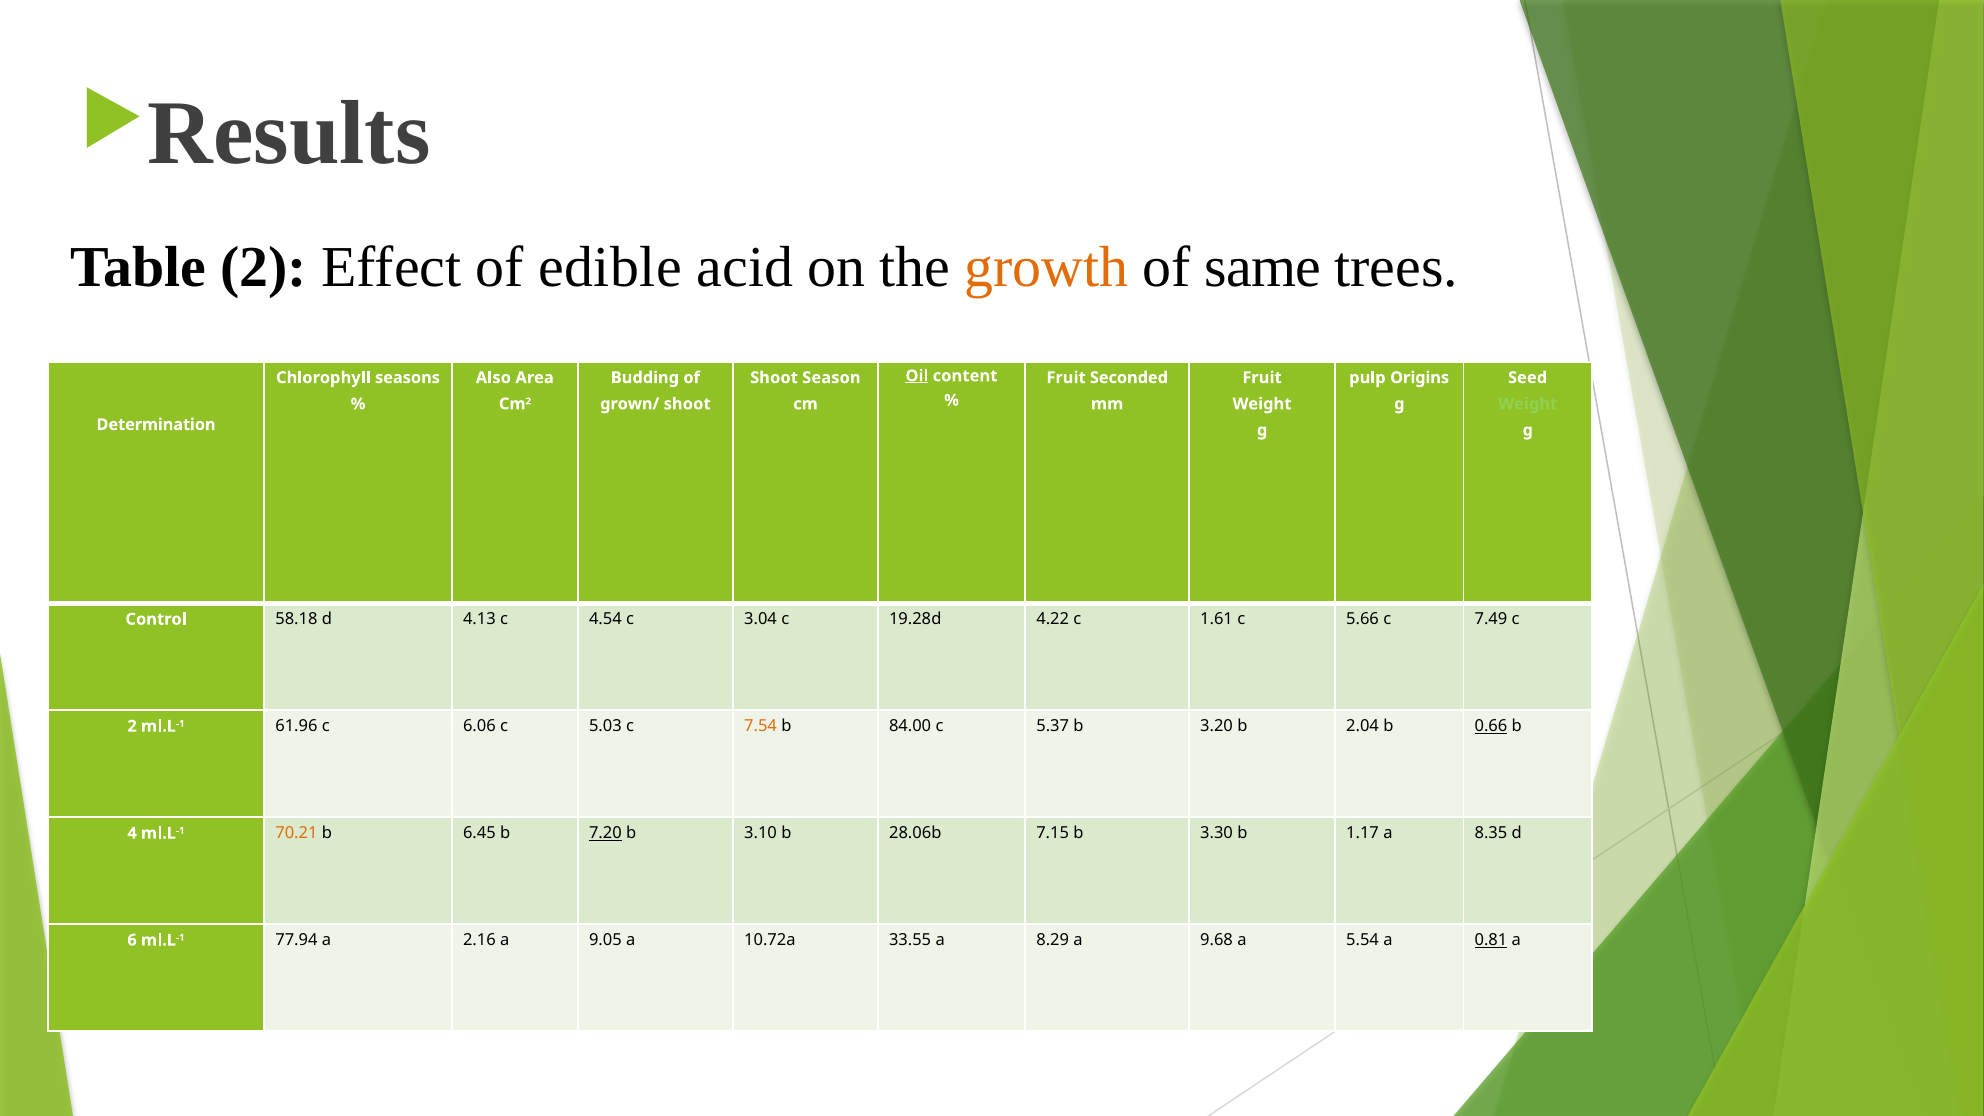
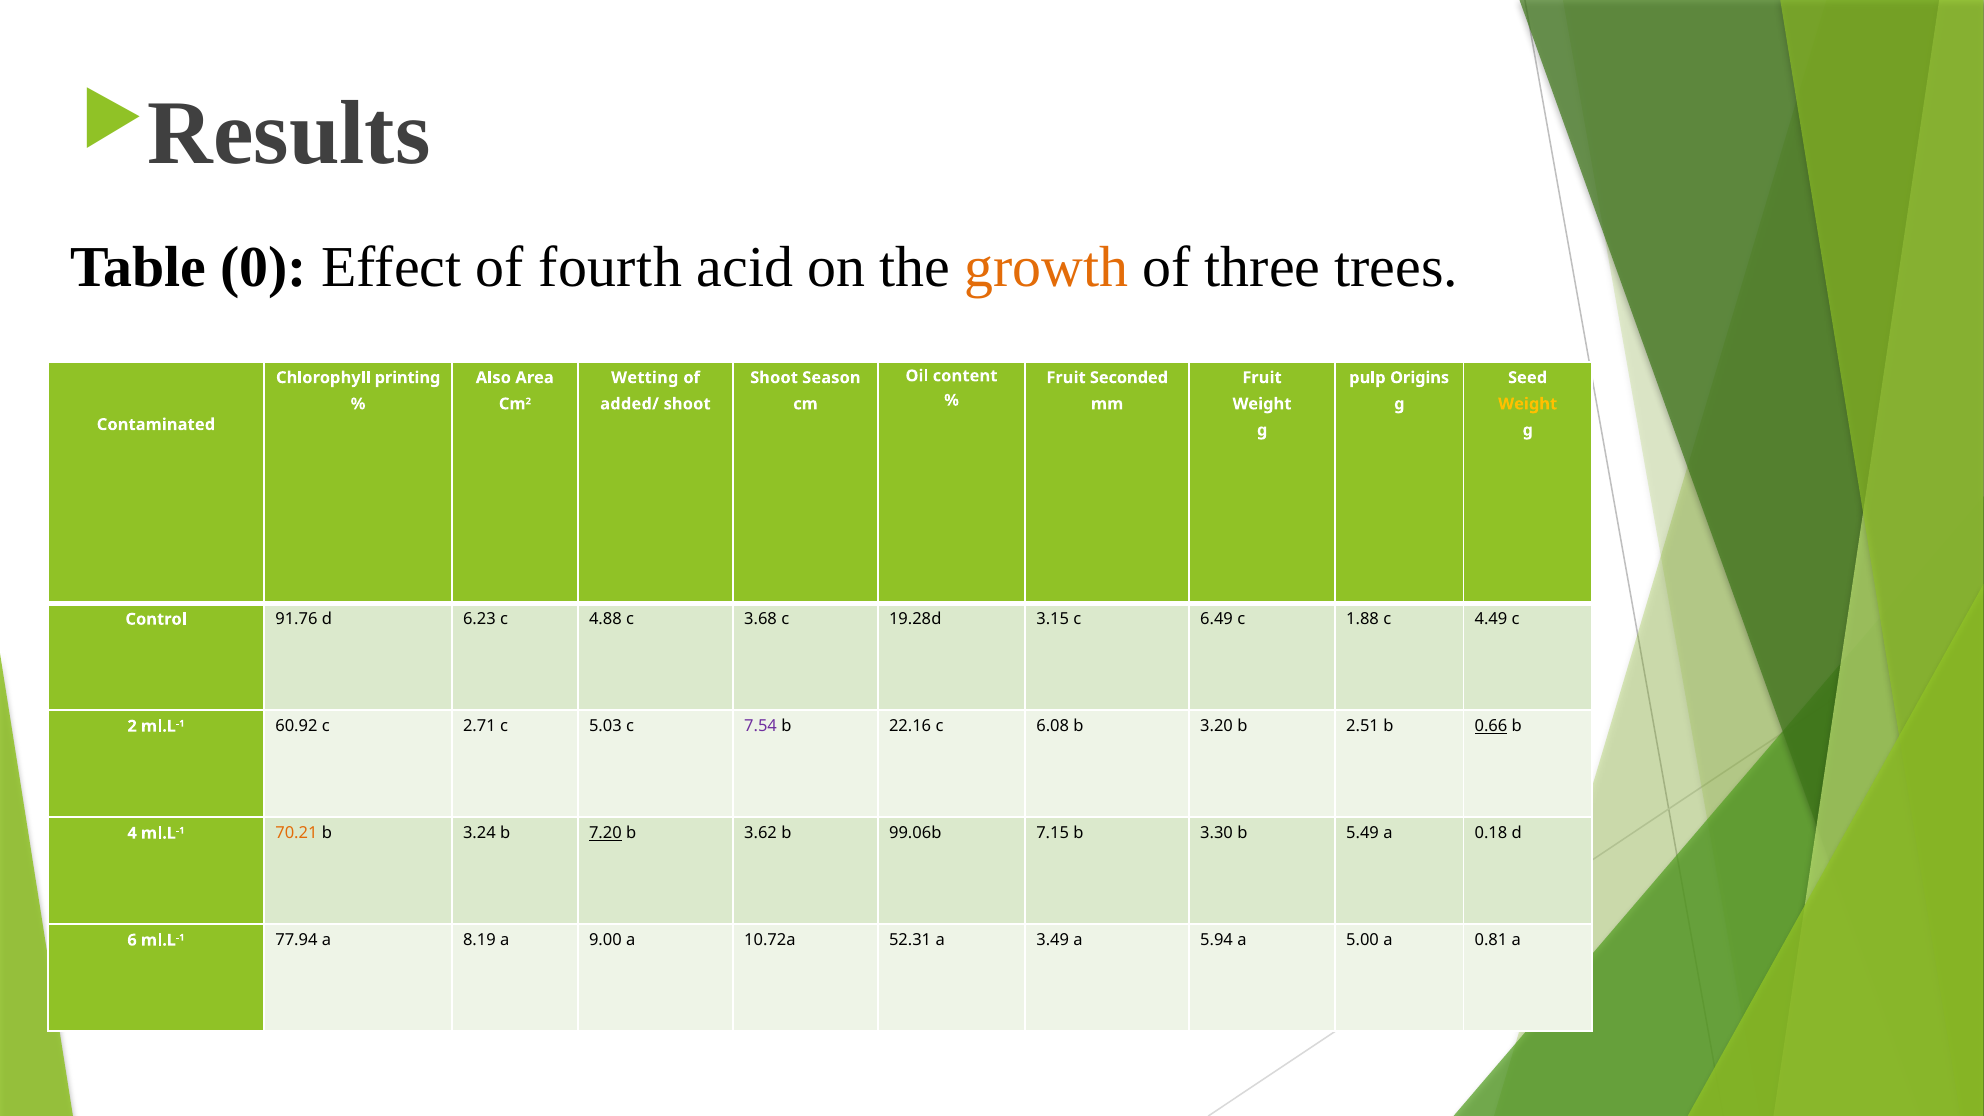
Table 2: 2 -> 0
edible: edible -> fourth
same: same -> three
Oil underline: present -> none
seasons: seasons -> printing
Budding: Budding -> Wetting
grown/: grown/ -> added/
Weight at (1528, 404) colour: light green -> yellow
Determination: Determination -> Contaminated
58.18: 58.18 -> 91.76
4.13: 4.13 -> 6.23
4.54: 4.54 -> 4.88
3.04: 3.04 -> 3.68
4.22: 4.22 -> 3.15
1.61: 1.61 -> 6.49
5.66: 5.66 -> 1.88
7.49: 7.49 -> 4.49
61.96: 61.96 -> 60.92
6.06: 6.06 -> 2.71
7.54 colour: orange -> purple
84.00: 84.00 -> 22.16
5.37: 5.37 -> 6.08
2.04: 2.04 -> 2.51
6.45: 6.45 -> 3.24
3.10: 3.10 -> 3.62
28.06b: 28.06b -> 99.06b
1.17: 1.17 -> 5.49
8.35: 8.35 -> 0.18
2.16: 2.16 -> 8.19
9.05: 9.05 -> 9.00
33.55: 33.55 -> 52.31
8.29: 8.29 -> 3.49
9.68: 9.68 -> 5.94
5.54: 5.54 -> 5.00
0.81 underline: present -> none
